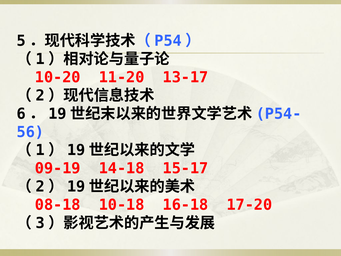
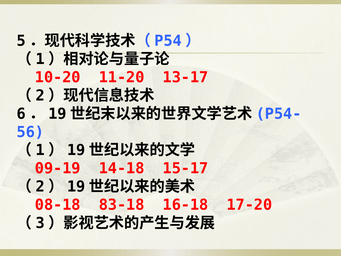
10-18: 10-18 -> 83-18
